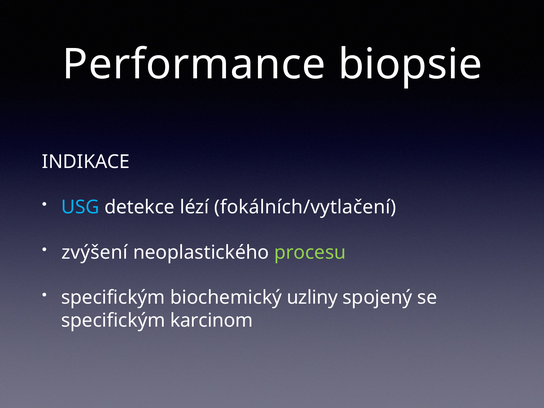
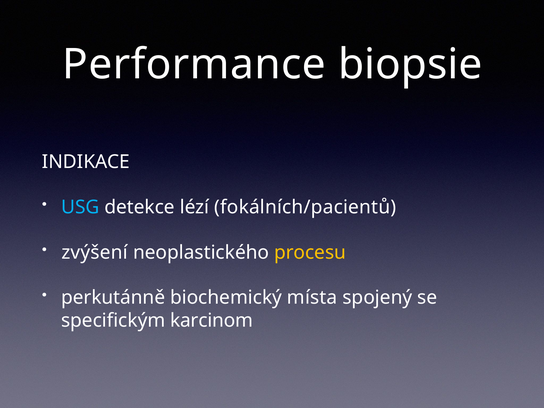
fokálních/vytlačení: fokálních/vytlačení -> fokálních/pacientů
procesu colour: light green -> yellow
specifickým at (113, 298): specifickým -> perkutánně
uzliny: uzliny -> místa
